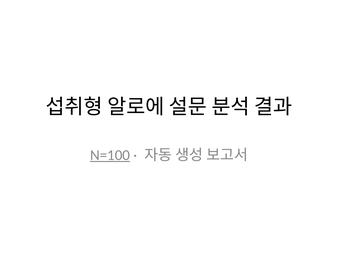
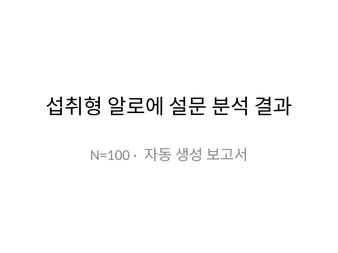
N=100 underline: present -> none
